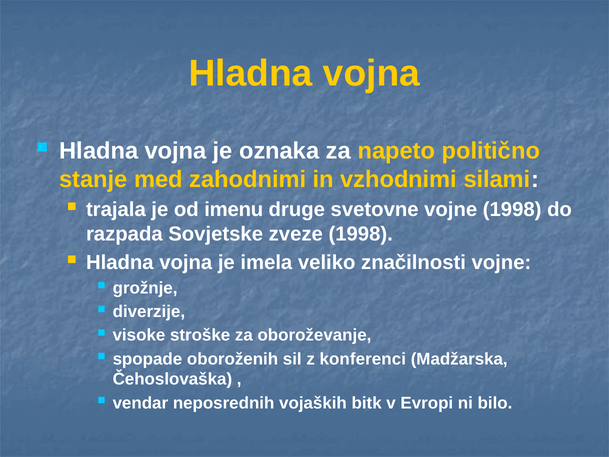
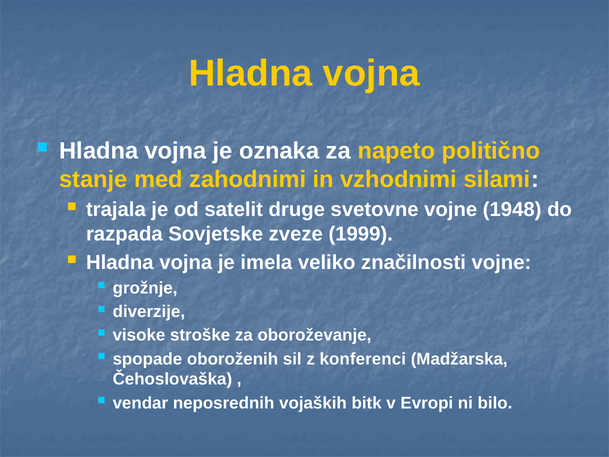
imenu: imenu -> satelit
vojne 1998: 1998 -> 1948
zveze 1998: 1998 -> 1999
